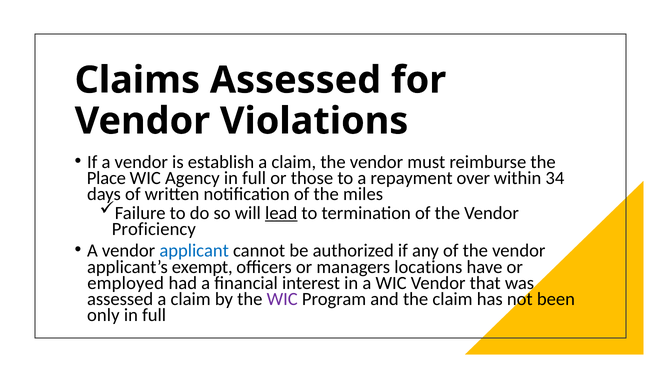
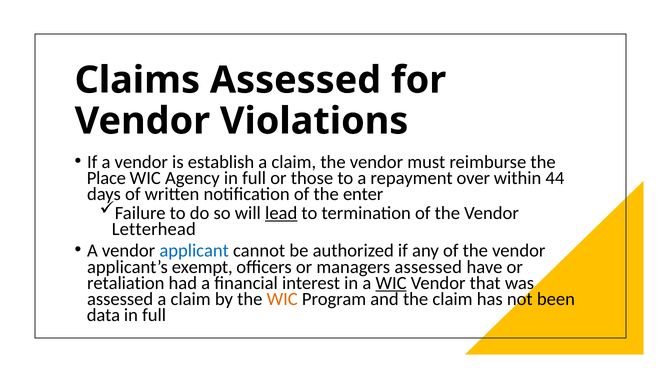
34: 34 -> 44
miles: miles -> enter
Proficiency: Proficiency -> Letterhead
managers locations: locations -> assessed
employed: employed -> retaliation
WIC at (391, 283) underline: none -> present
WIC at (282, 299) colour: purple -> orange
only: only -> data
